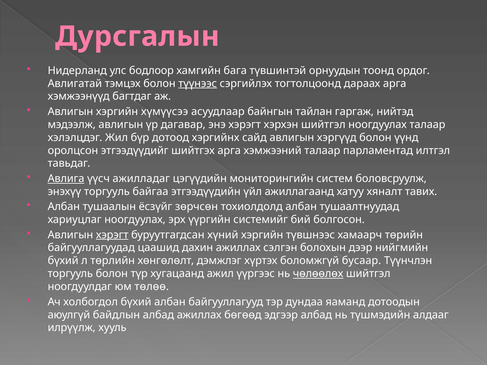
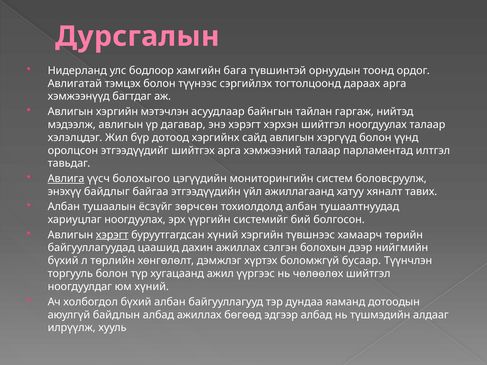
түүнээс underline: present -> none
хүмүүсээ: хүмүүсээ -> мэтэчлэн
ажилладаг: ажилладаг -> болохыгоо
энэхүү торгууль: торгууль -> байдлыг
чөлөөлөх underline: present -> none
юм төлөө: төлөө -> хүний
